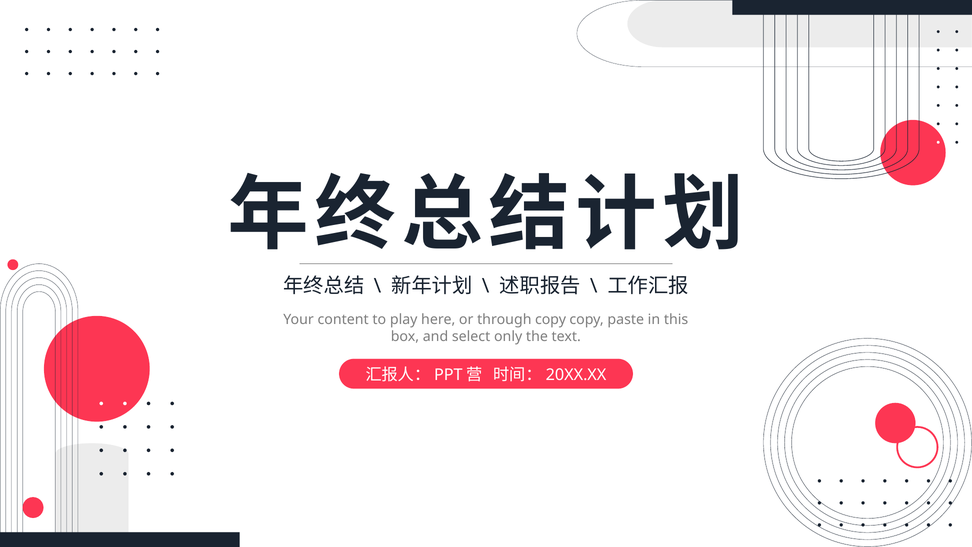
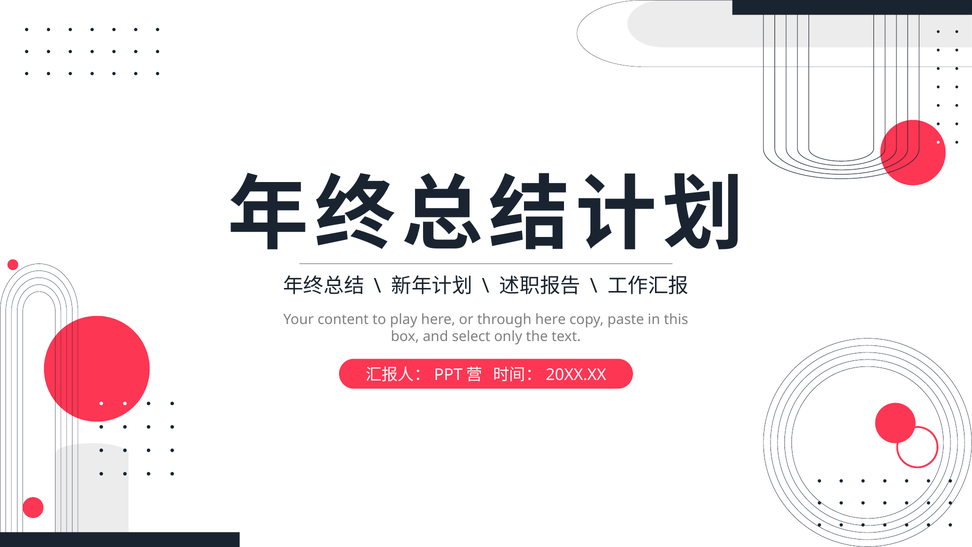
through copy: copy -> here
